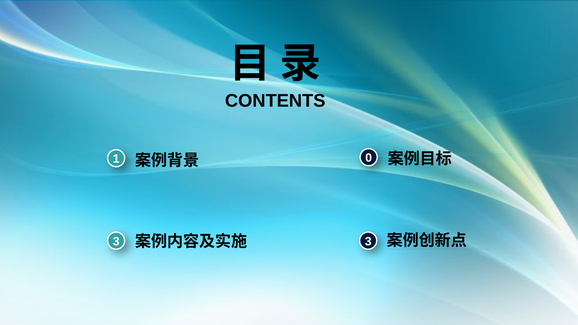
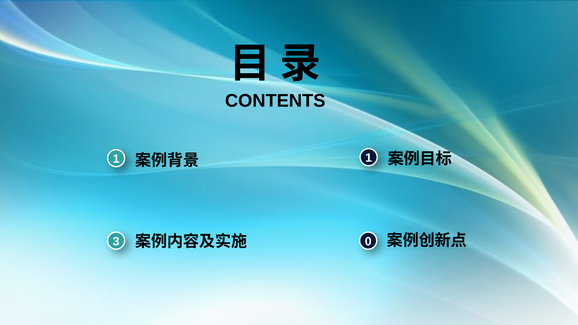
0 at (369, 158): 0 -> 1
3 at (368, 242): 3 -> 0
